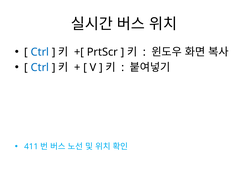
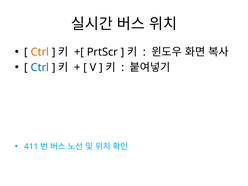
Ctrl at (40, 52) colour: blue -> orange
